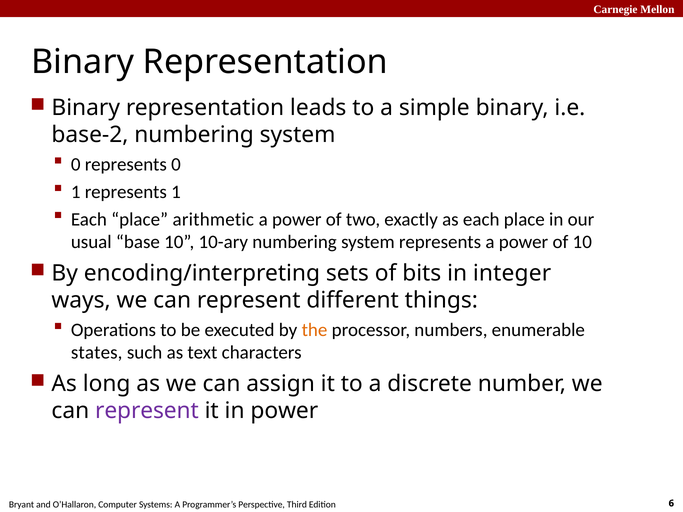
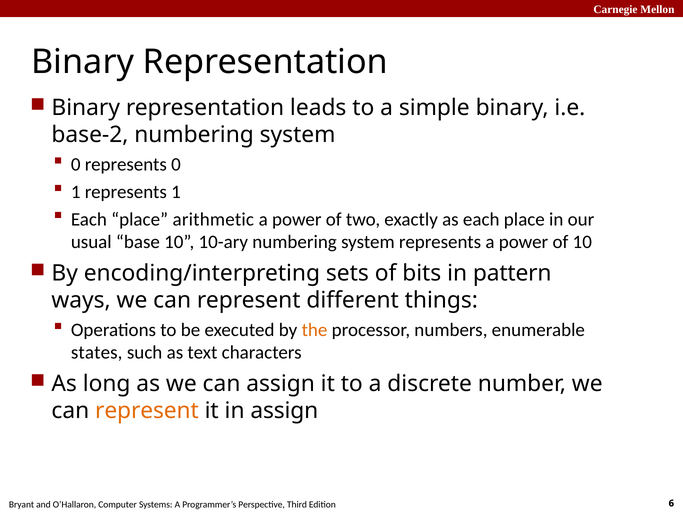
integer: integer -> pattern
represent at (147, 411) colour: purple -> orange
in power: power -> assign
